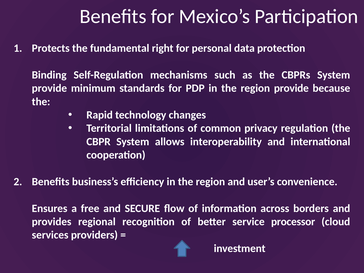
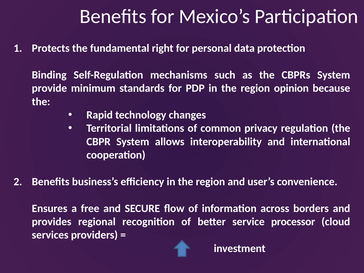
region provide: provide -> opinion
